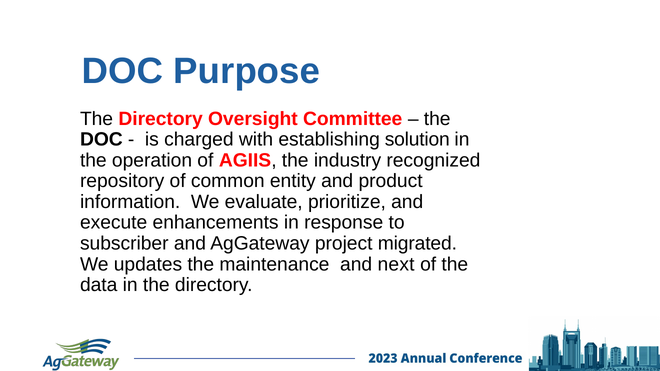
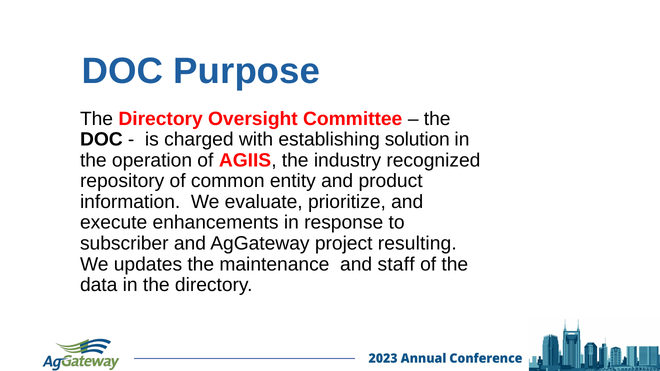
migrated: migrated -> resulting
next: next -> staff
